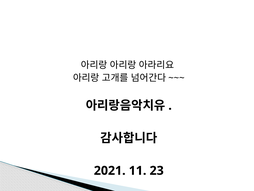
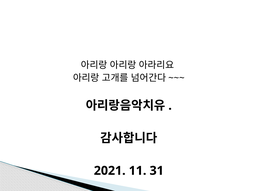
23: 23 -> 31
